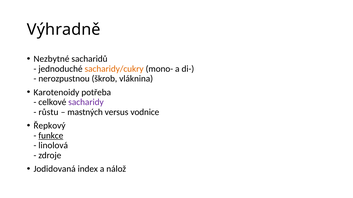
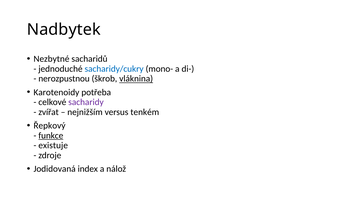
Výhradně: Výhradně -> Nadbytek
sacharidy/cukry colour: orange -> blue
vláknina underline: none -> present
růstu: růstu -> zvířat
mastných: mastných -> nejnižším
vodnice: vodnice -> tenkém
linolová: linolová -> existuje
